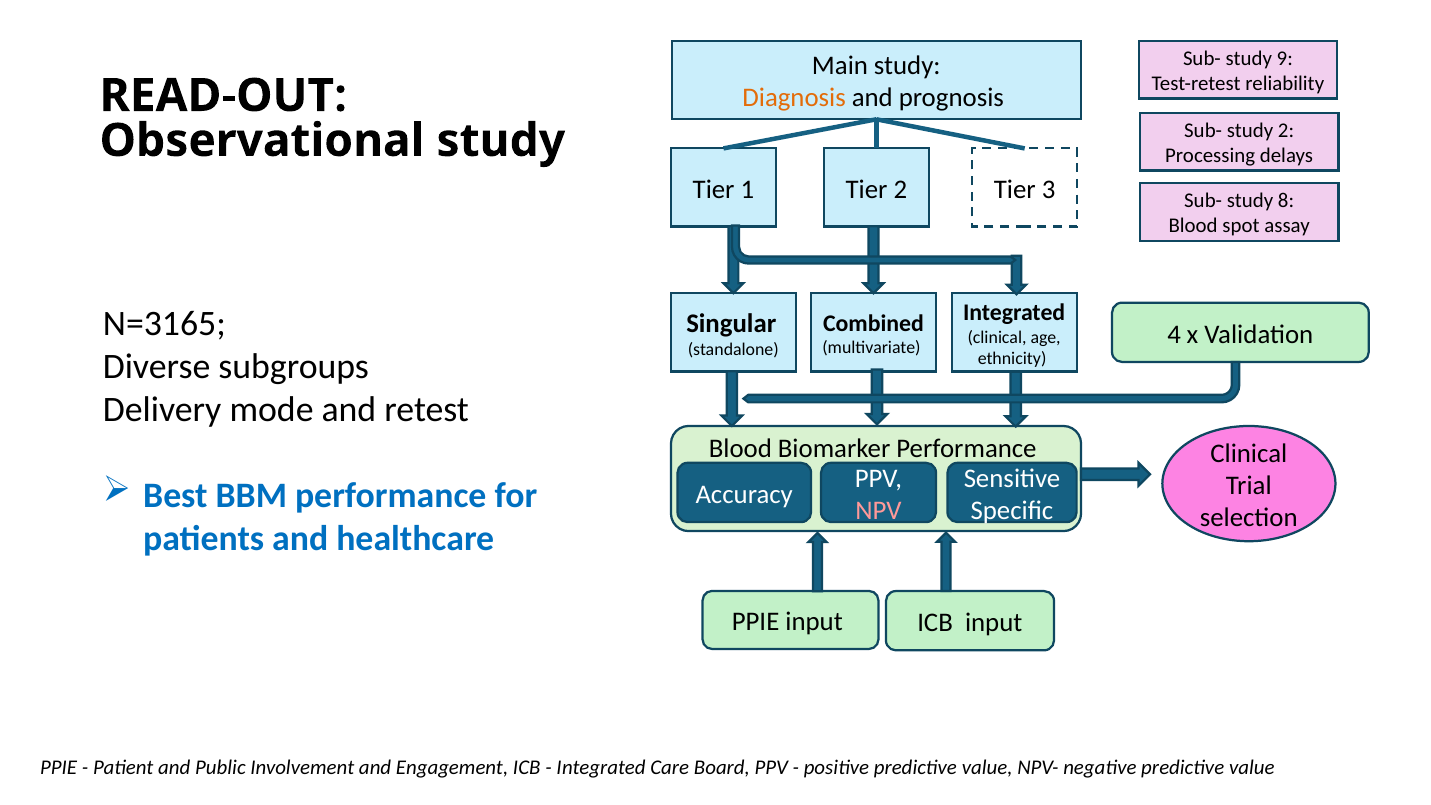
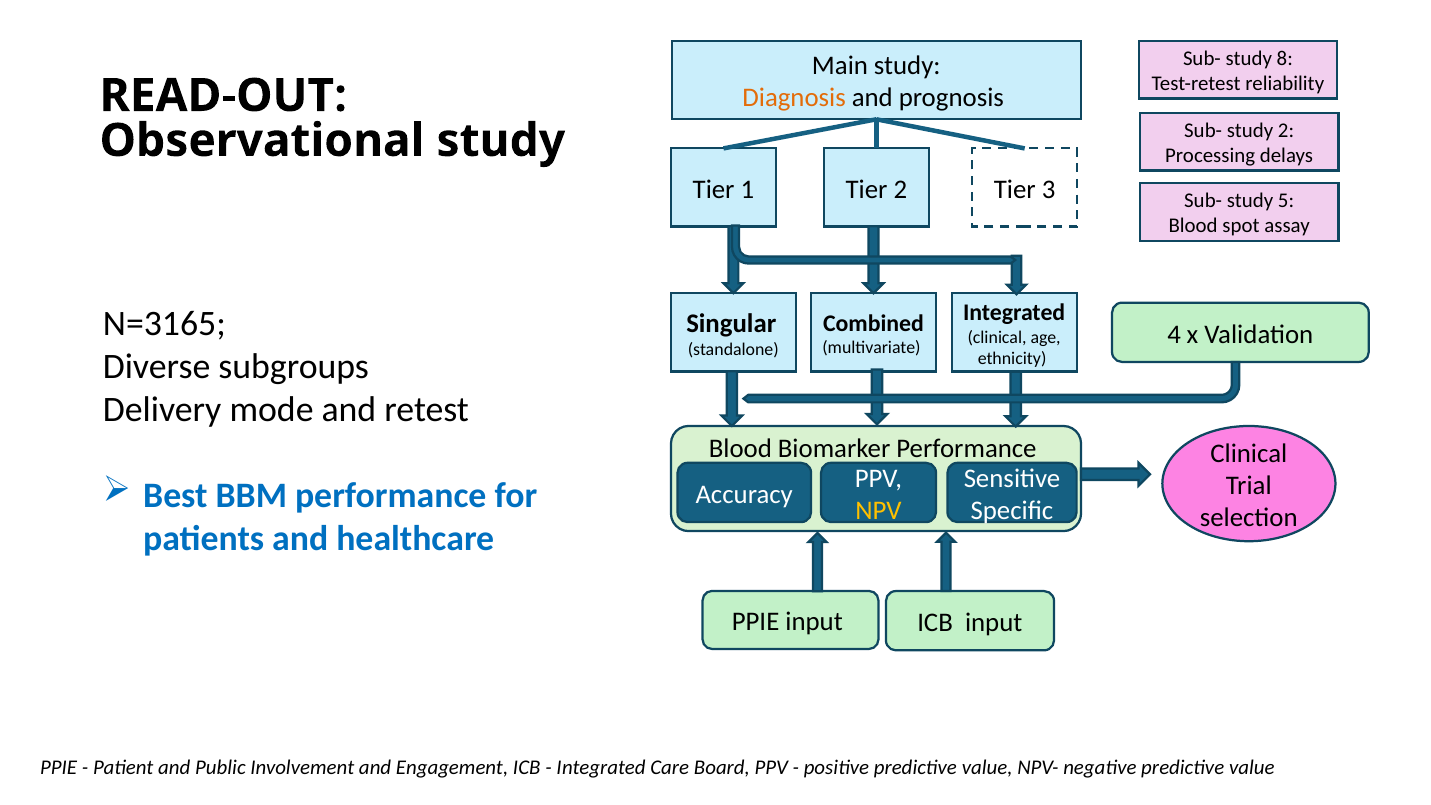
9: 9 -> 8
8: 8 -> 5
NPV colour: pink -> yellow
